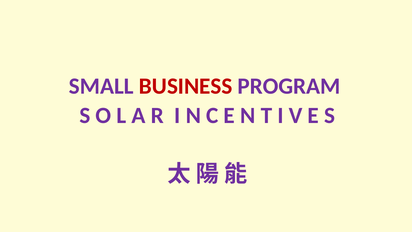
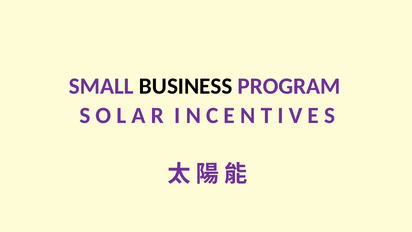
BUSINESS colour: red -> black
